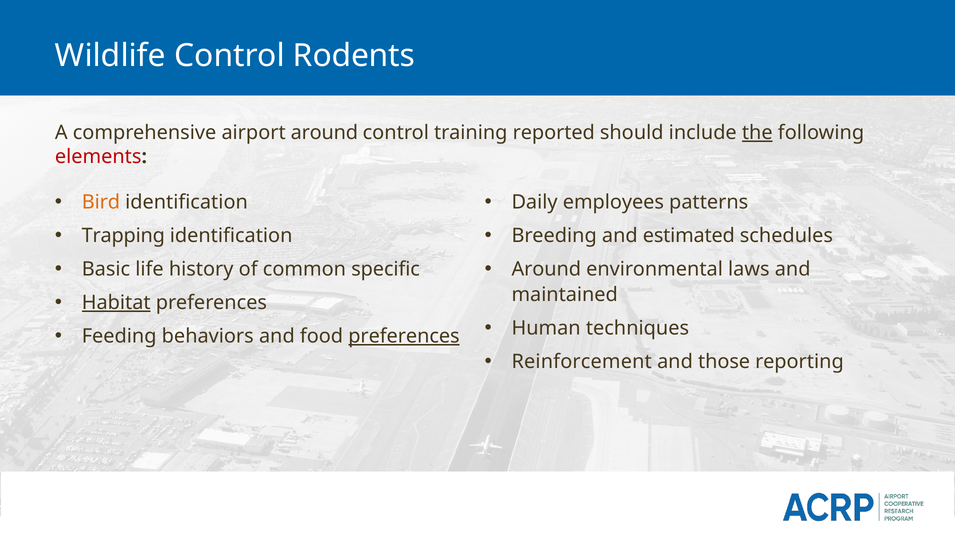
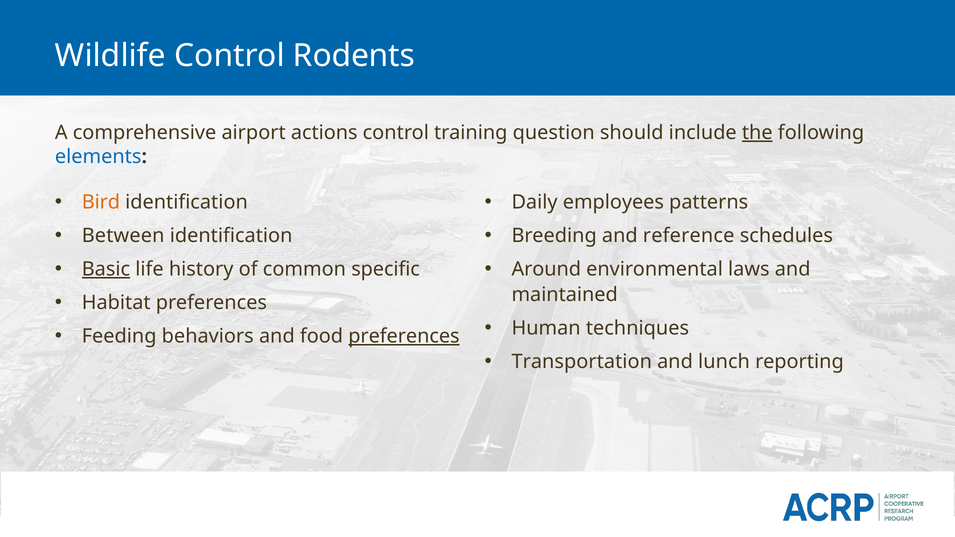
airport around: around -> actions
reported: reported -> question
elements colour: red -> blue
Trapping: Trapping -> Between
estimated: estimated -> reference
Basic underline: none -> present
Habitat underline: present -> none
Reinforcement: Reinforcement -> Transportation
those: those -> lunch
